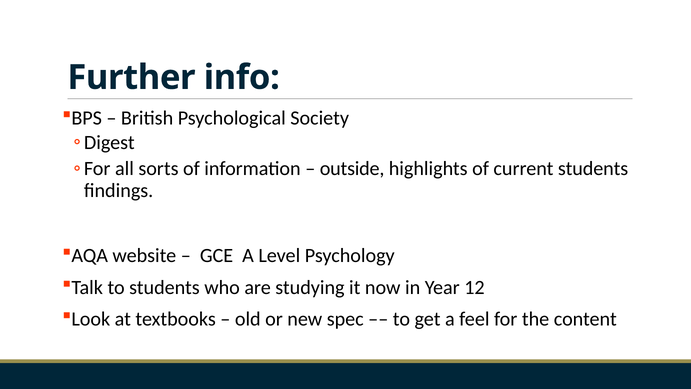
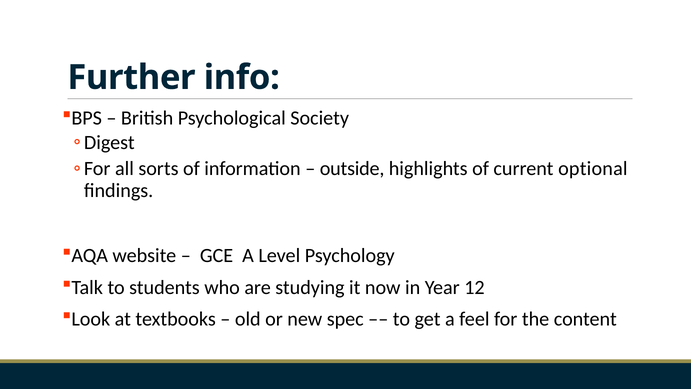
current students: students -> optional
